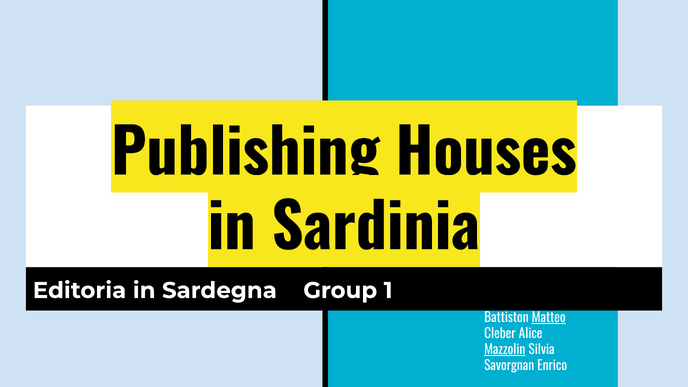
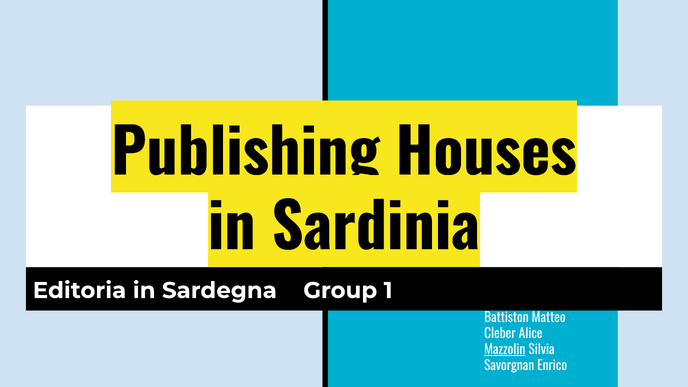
Matteo underline: present -> none
